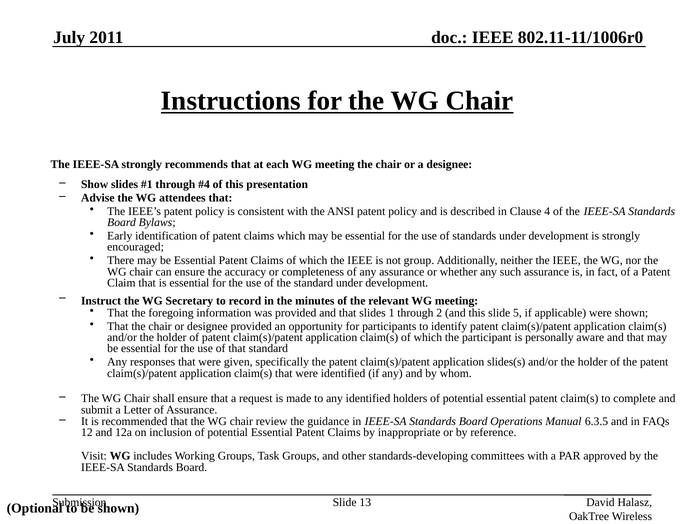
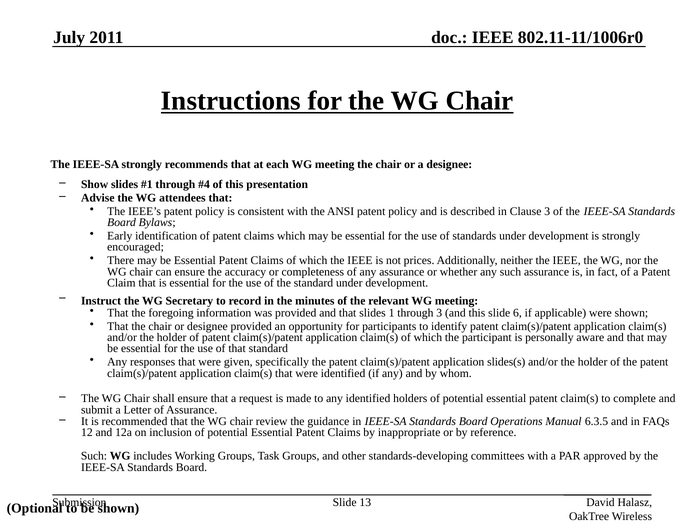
Clause 4: 4 -> 3
group: group -> prices
through 2: 2 -> 3
5: 5 -> 6
Visit at (94, 456): Visit -> Such
